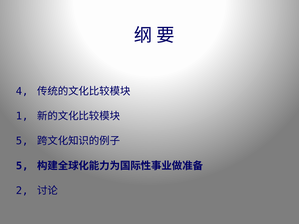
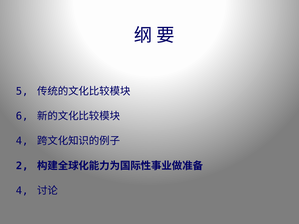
4: 4 -> 5
1: 1 -> 6
5 at (22, 141): 5 -> 4
5 at (22, 166): 5 -> 2
2 at (22, 191): 2 -> 4
